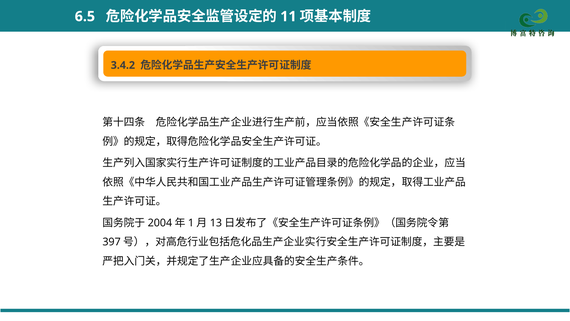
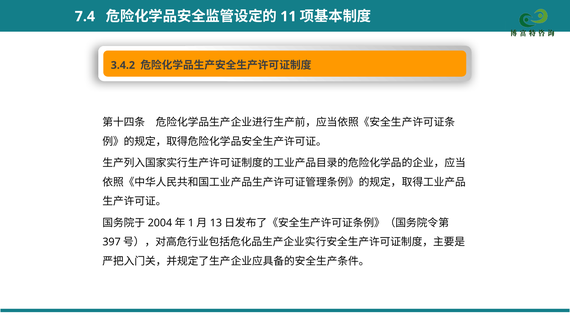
6.5: 6.5 -> 7.4
